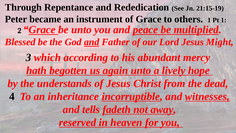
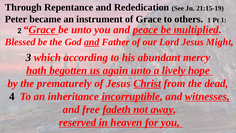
understands: understands -> prematurely
Christ underline: none -> present
tells: tells -> free
